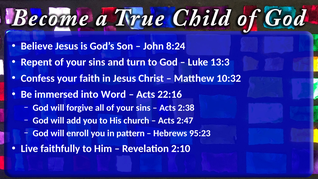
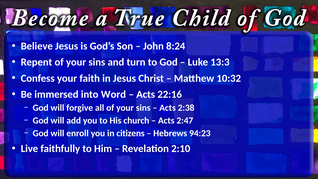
pattern: pattern -> citizens
95:23: 95:23 -> 94:23
